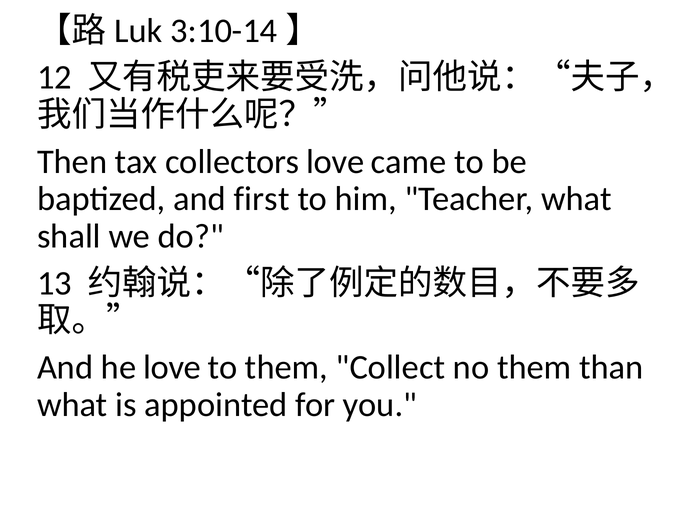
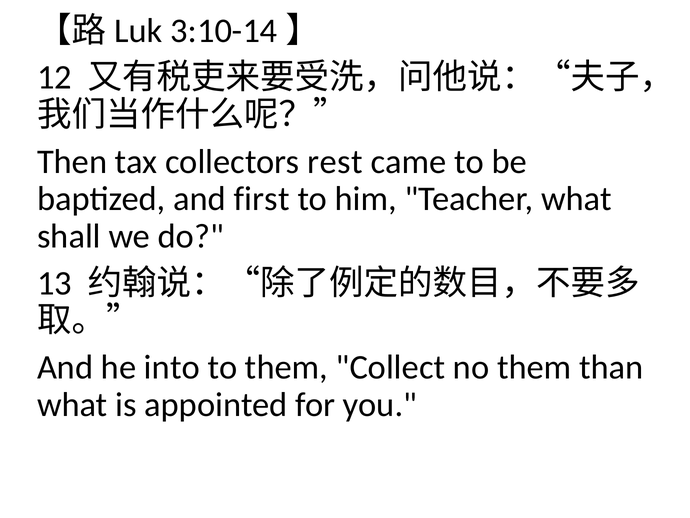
collectors love: love -> rest
he love: love -> into
